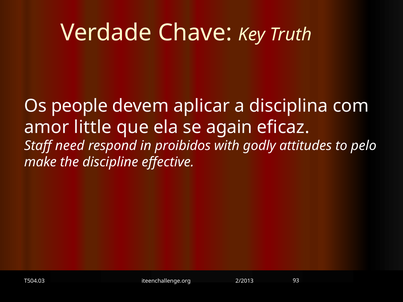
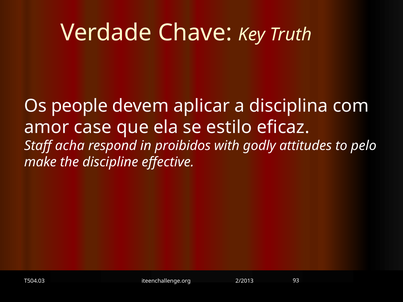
little: little -> case
again: again -> estilo
need: need -> acha
